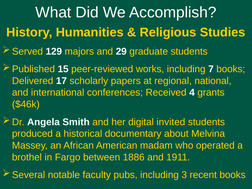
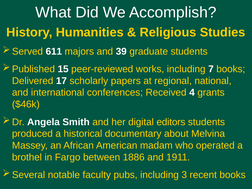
129: 129 -> 611
29: 29 -> 39
invited: invited -> editors
